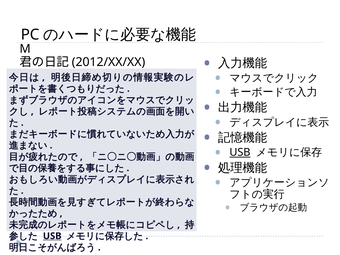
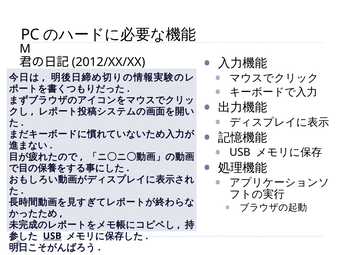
USB at (240, 152) underline: present -> none
